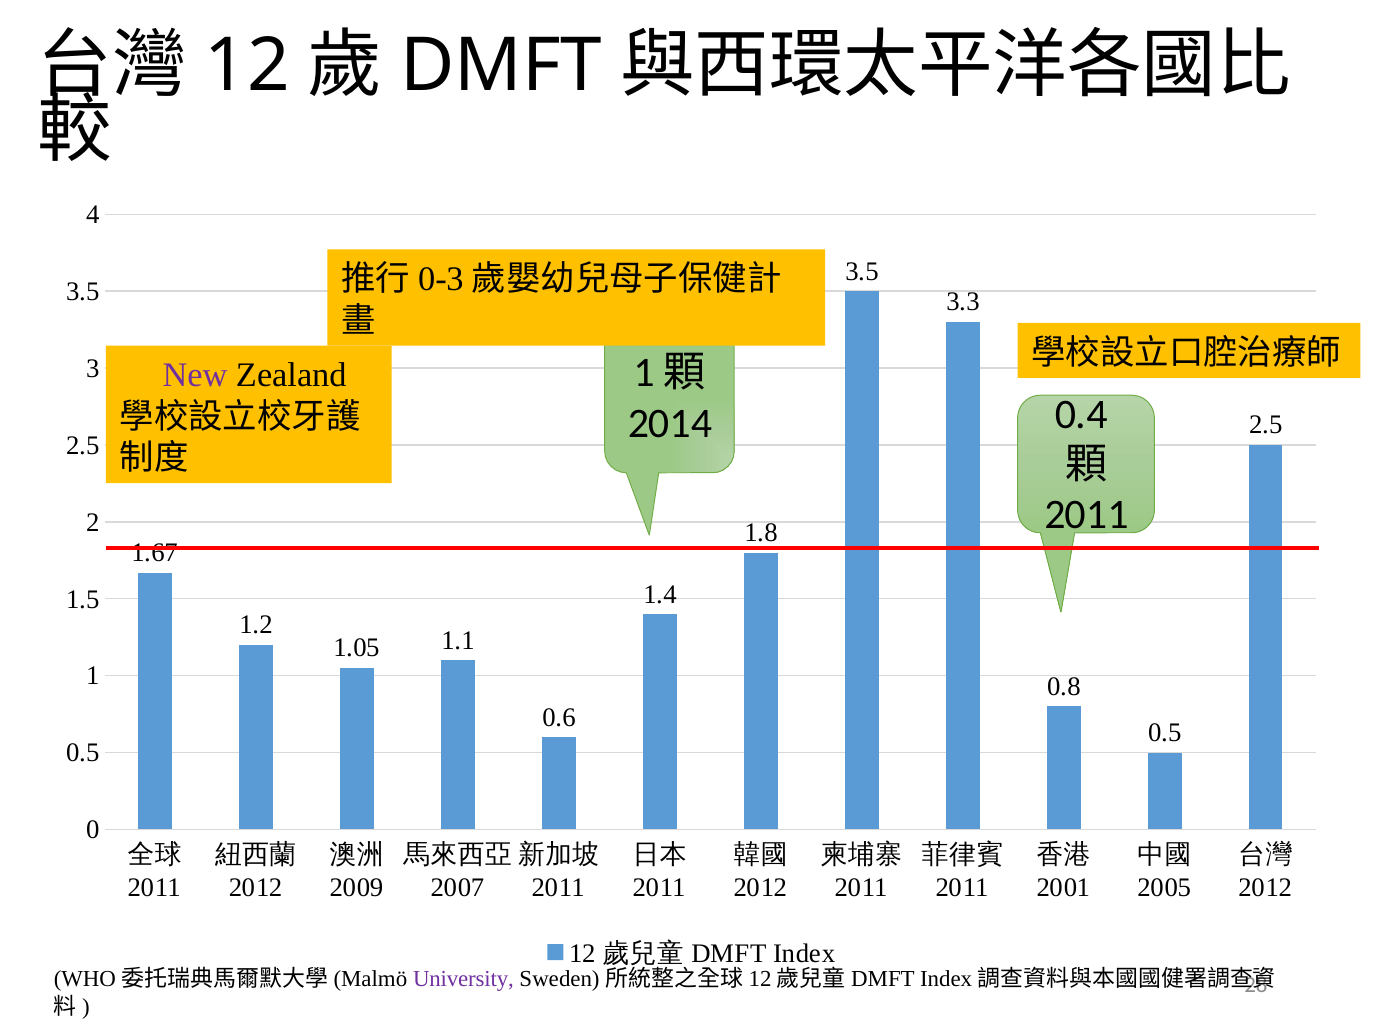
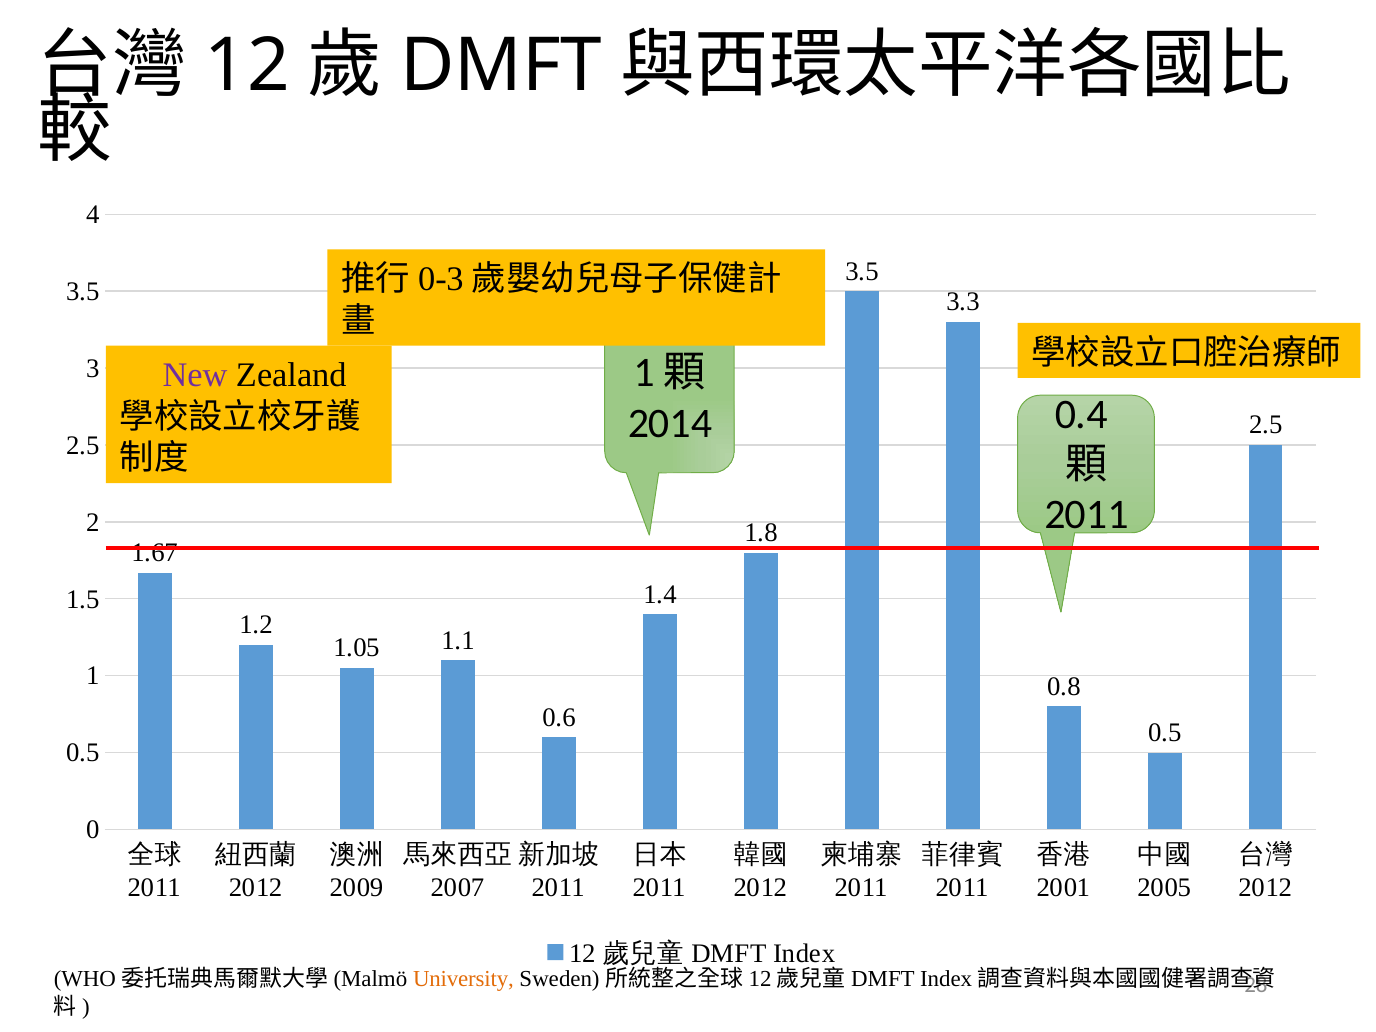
University colour: purple -> orange
